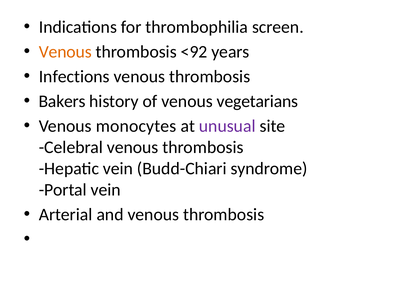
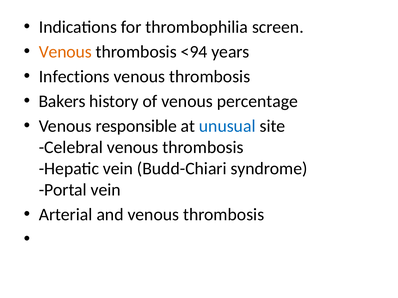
<92: <92 -> <94
vegetarians: vegetarians -> percentage
monocytes: monocytes -> responsible
unusual colour: purple -> blue
